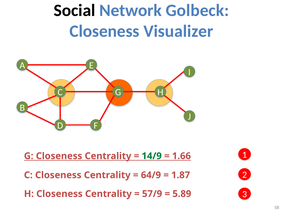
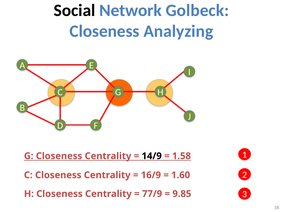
Visualizer: Visualizer -> Analyzing
14/9 colour: green -> black
1.66: 1.66 -> 1.58
64/9: 64/9 -> 16/9
1.87: 1.87 -> 1.60
57/9: 57/9 -> 77/9
5.89: 5.89 -> 9.85
